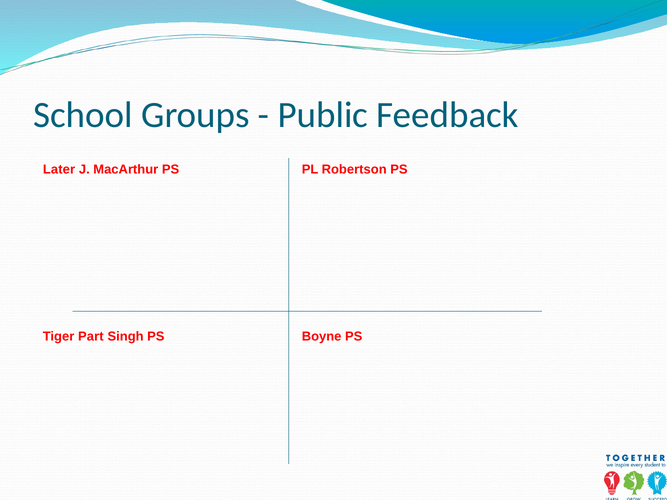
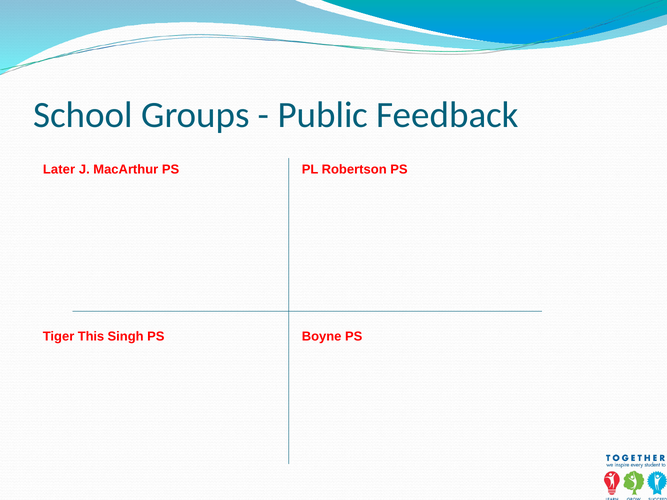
Part: Part -> This
